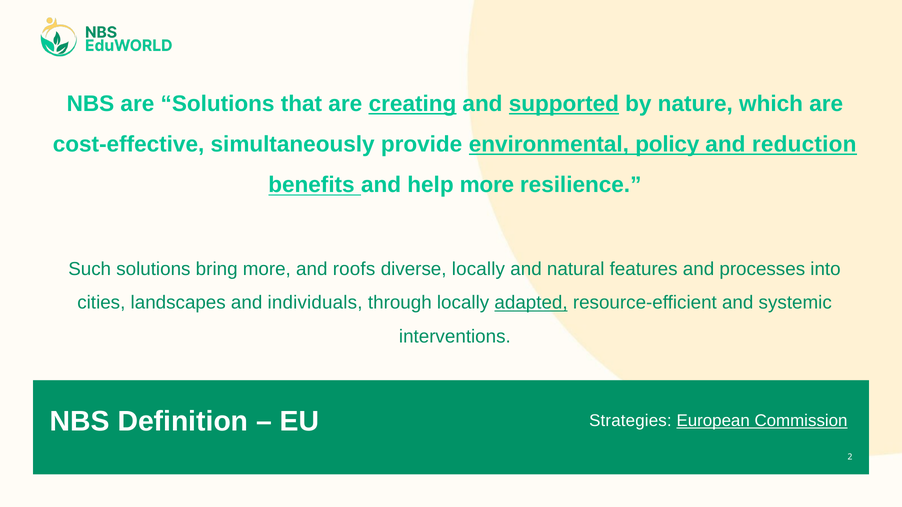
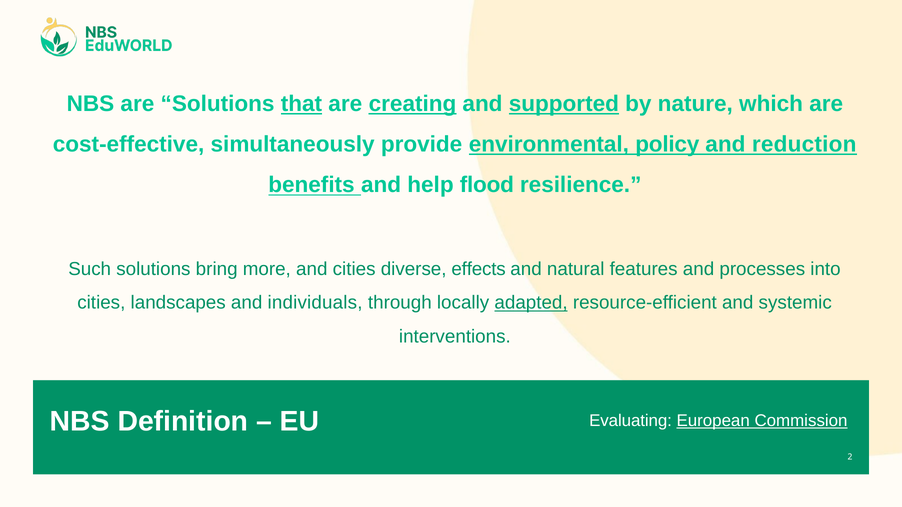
that underline: none -> present
help more: more -> flood
and roofs: roofs -> cities
diverse locally: locally -> effects
Strategies: Strategies -> Evaluating
